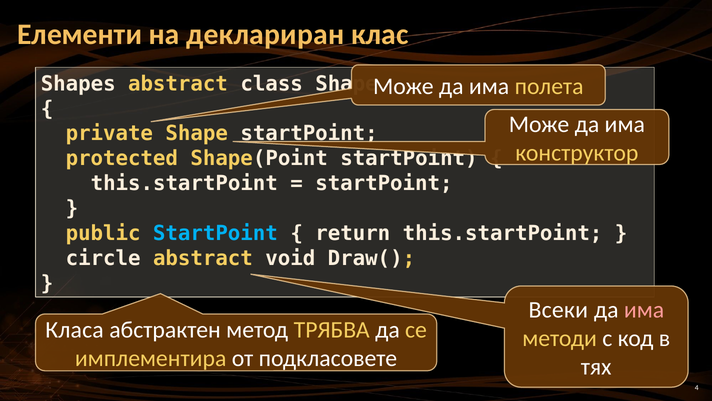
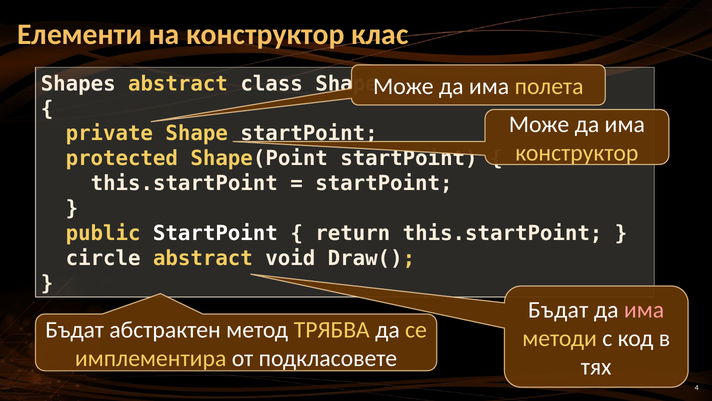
на деклариран: деклариран -> конструктор
StartPoint at (215, 233) colour: light blue -> white
Всеки at (558, 309): Всеки -> Бъдат
Класа at (75, 329): Класа -> Бъдат
